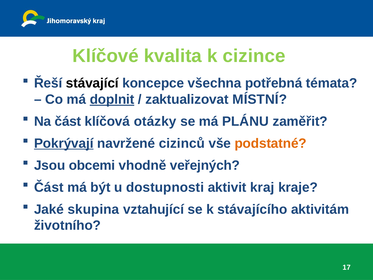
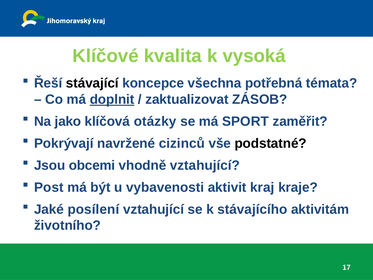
cizince: cizince -> vysoká
MÍSTNÍ: MÍSTNÍ -> ZÁSOB
Na část: část -> jako
PLÁNU: PLÁNU -> SPORT
Pokrývají underline: present -> none
podstatné colour: orange -> black
vhodně veřejných: veřejných -> vztahující
Část at (49, 187): Část -> Post
dostupnosti: dostupnosti -> vybavenosti
skupina: skupina -> posílení
